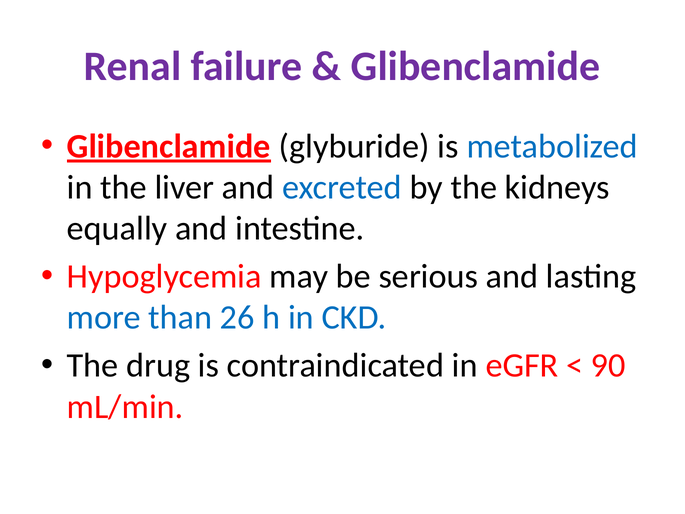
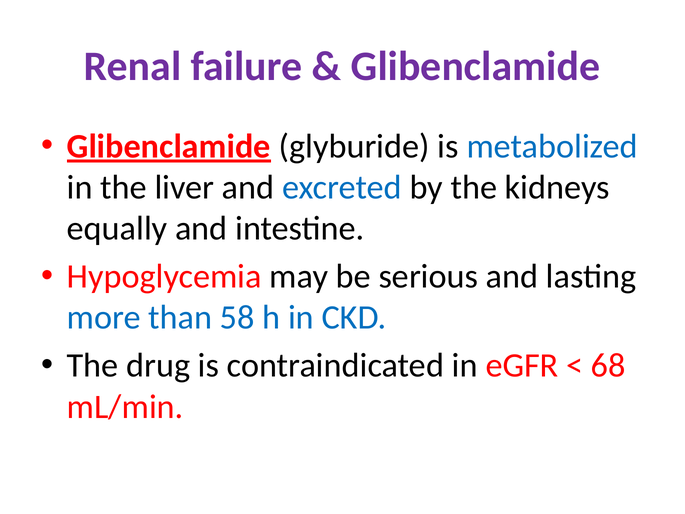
26: 26 -> 58
90: 90 -> 68
